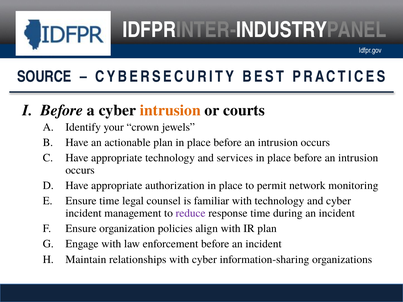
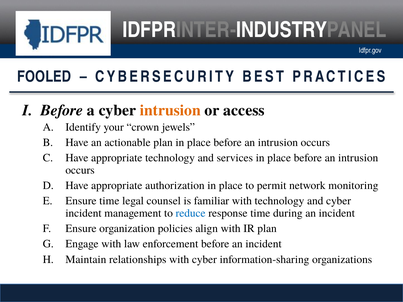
SOURCE: SOURCE -> FOOLED
courts: courts -> access
reduce colour: purple -> blue
